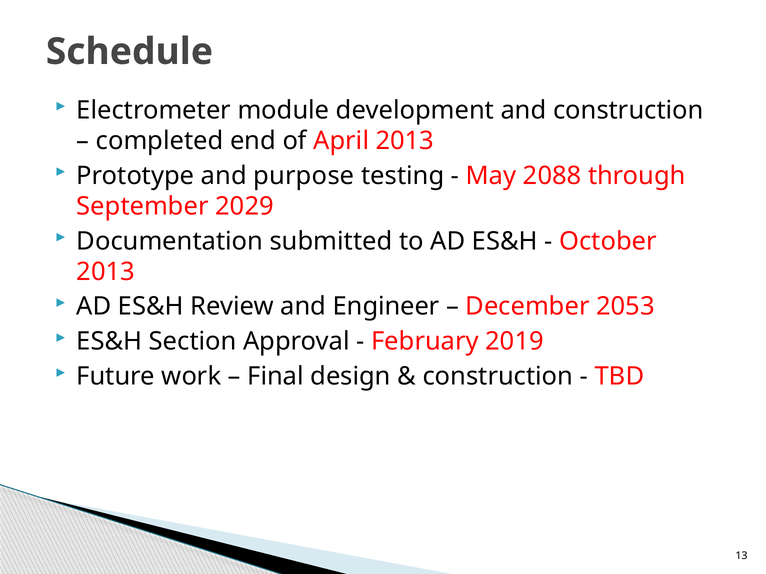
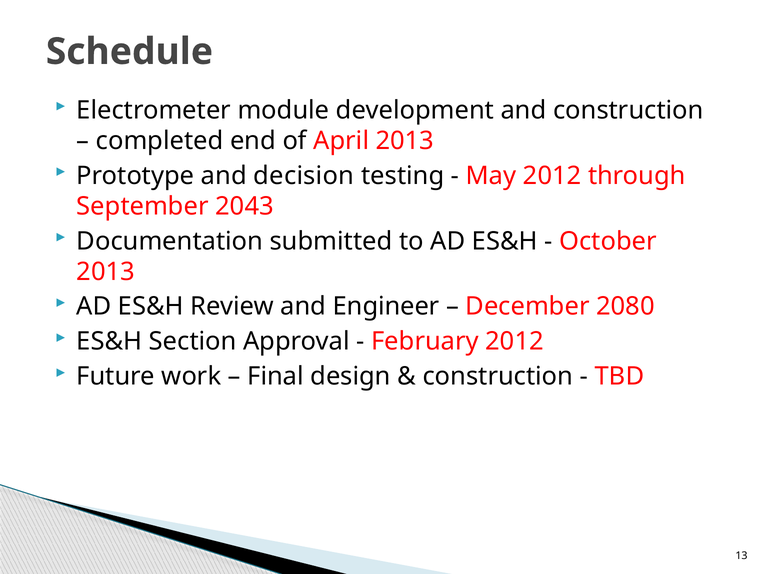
purpose: purpose -> decision
May 2088: 2088 -> 2012
2029: 2029 -> 2043
2053: 2053 -> 2080
February 2019: 2019 -> 2012
